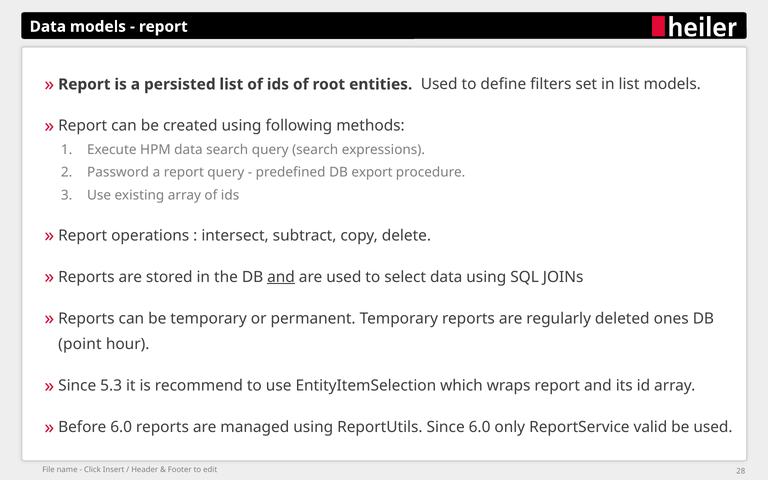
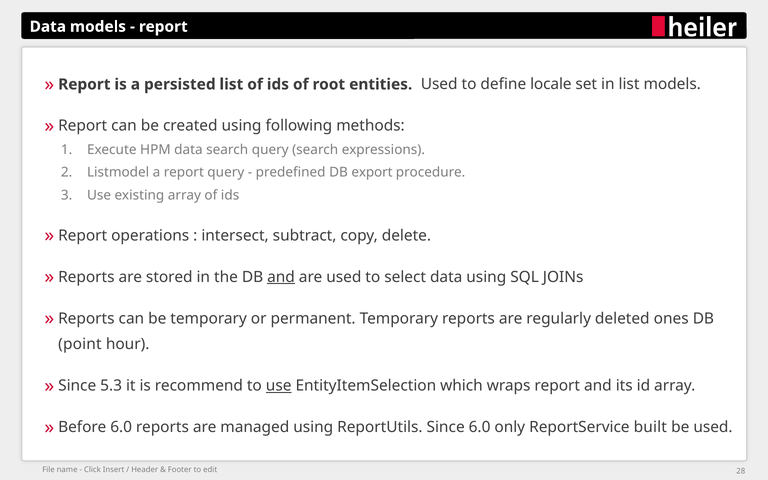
filters: filters -> locale
Password: Password -> Listmodel
use at (279, 386) underline: none -> present
valid: valid -> built
